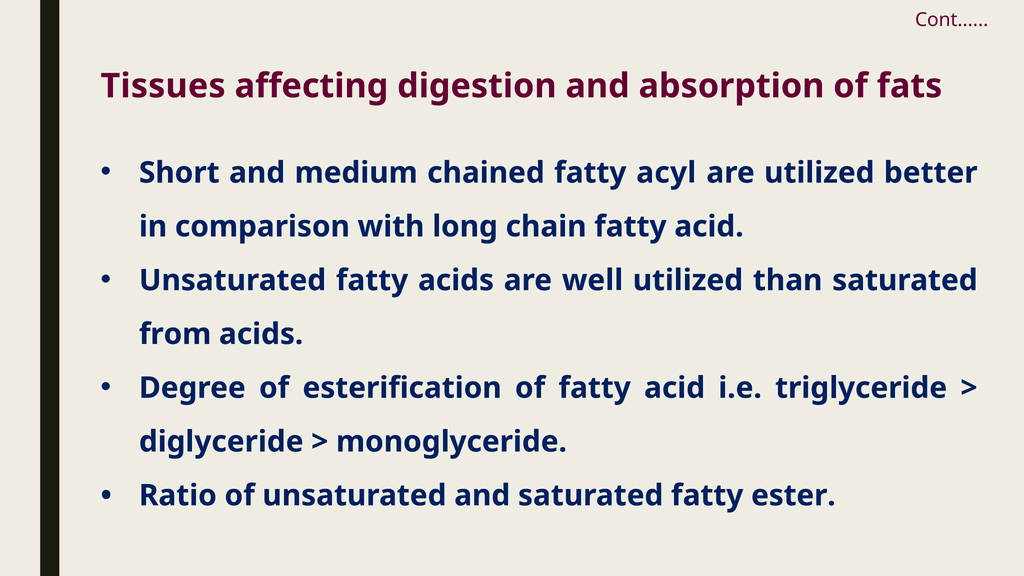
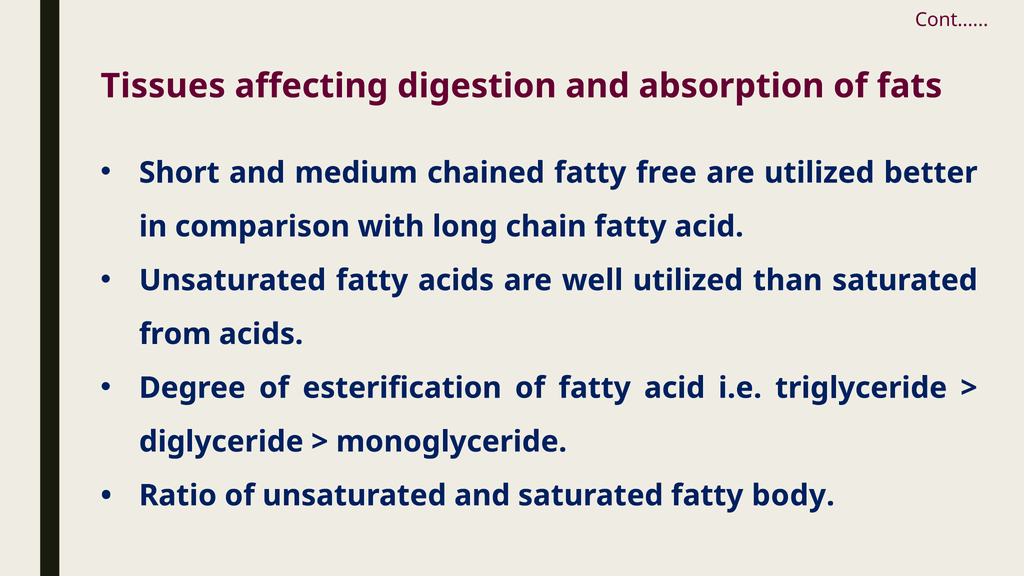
acyl: acyl -> free
ester: ester -> body
